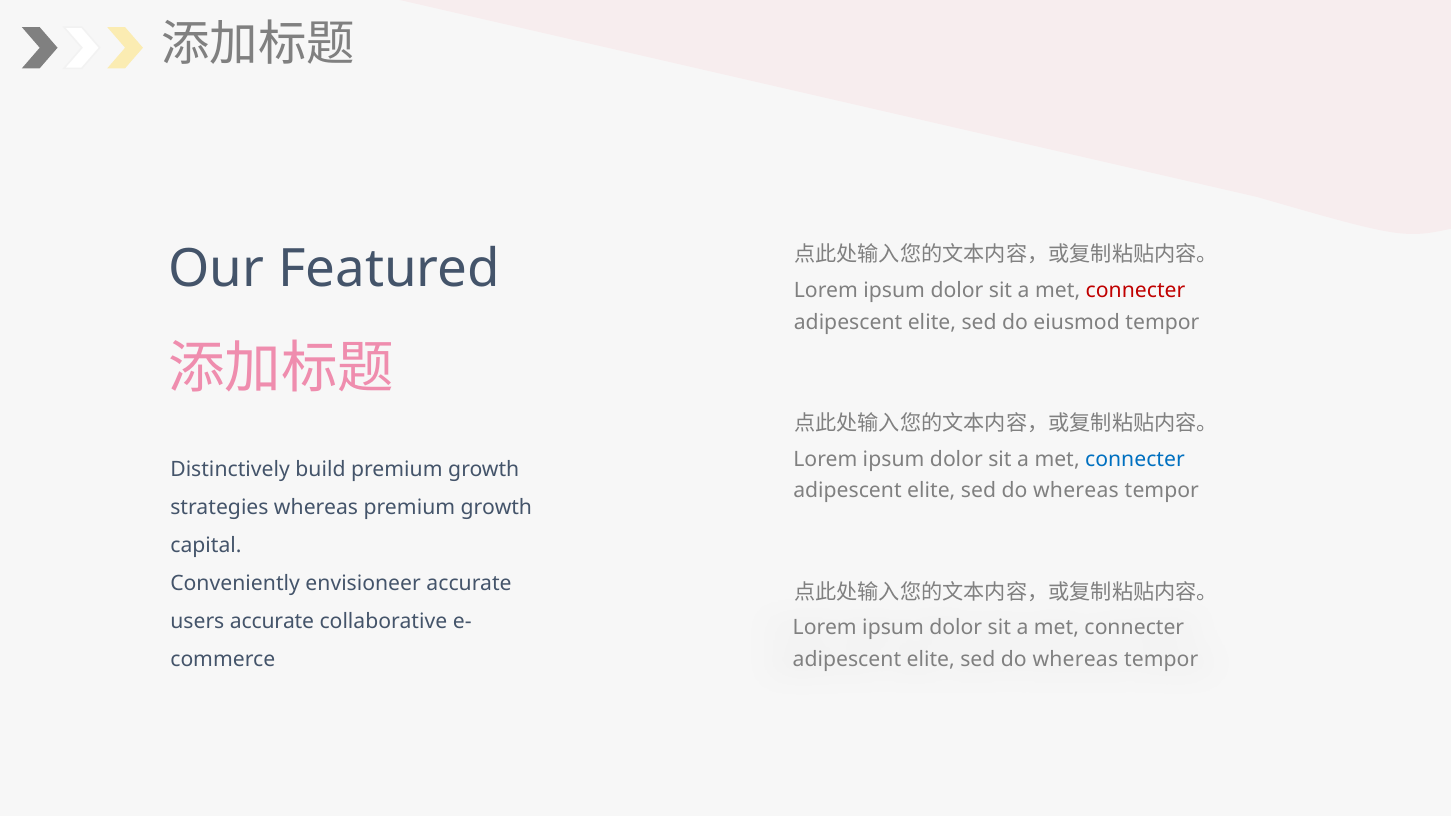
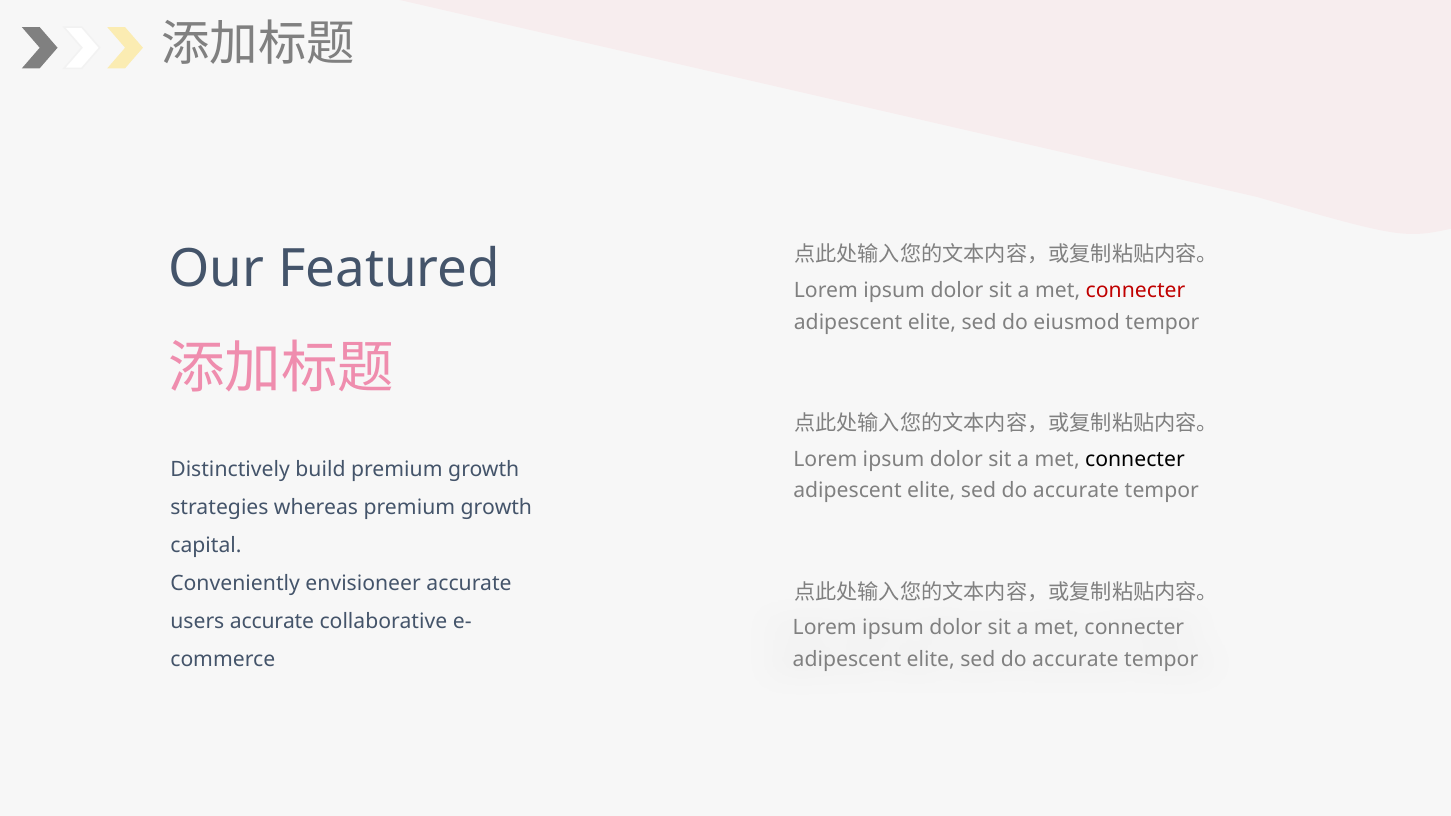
connecter at (1135, 459) colour: blue -> black
whereas at (1076, 491): whereas -> accurate
whereas at (1075, 660): whereas -> accurate
